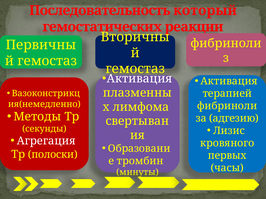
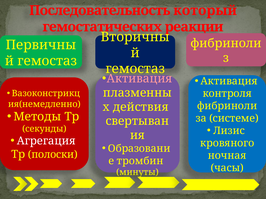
Активация at (139, 79) colour: white -> pink
терапией: терапией -> контроля
лимфома: лимфома -> действия
адгезию: адгезию -> системе
первых: первых -> ночная
